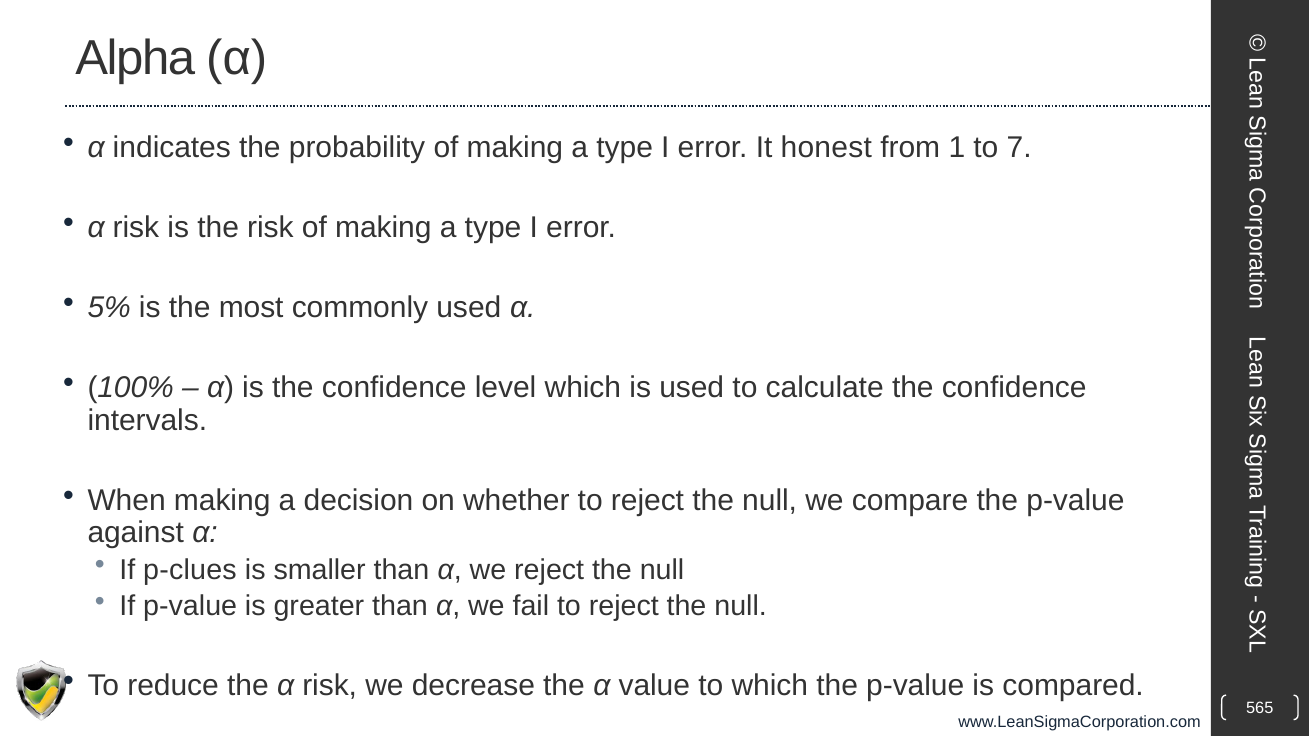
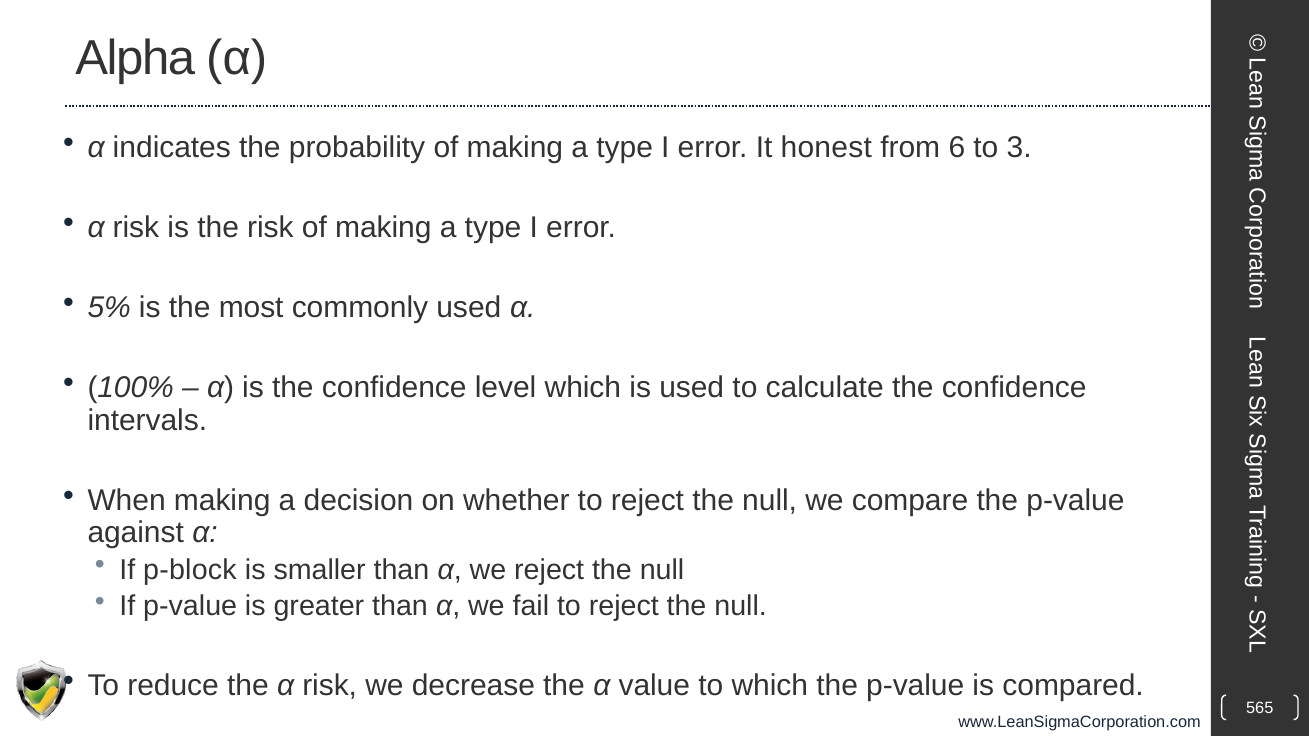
1: 1 -> 6
7: 7 -> 3
p-clues: p-clues -> p-block
